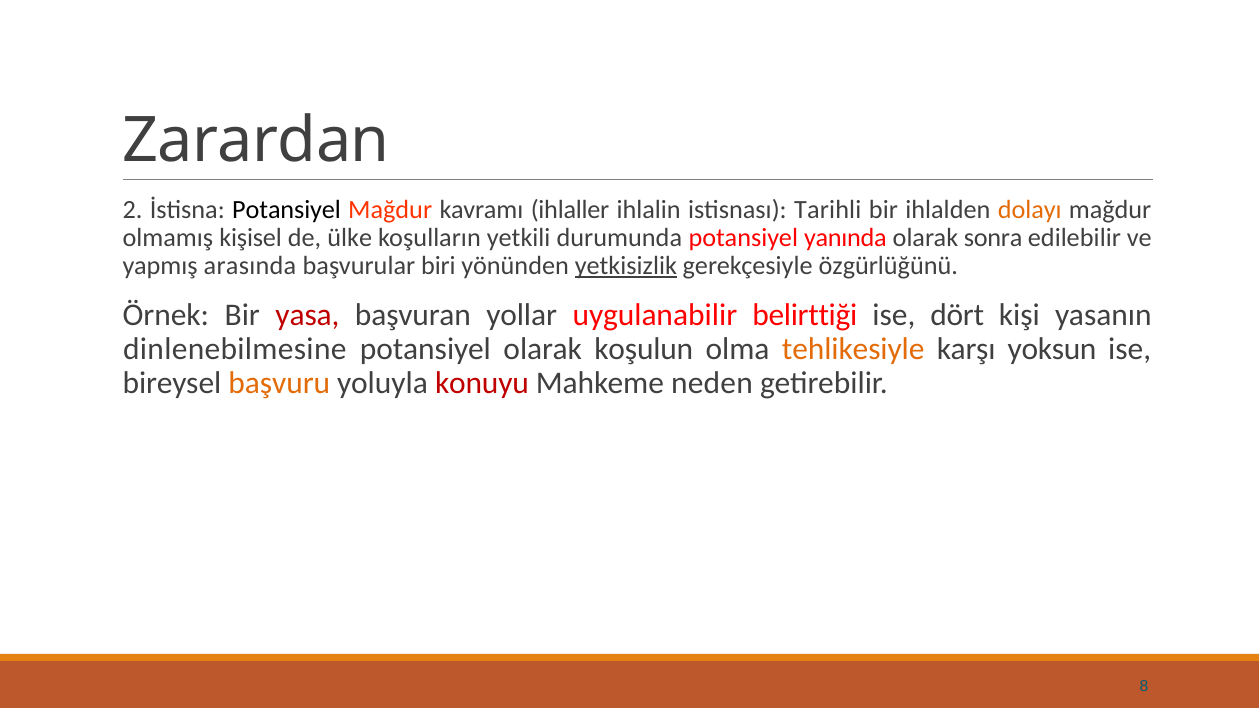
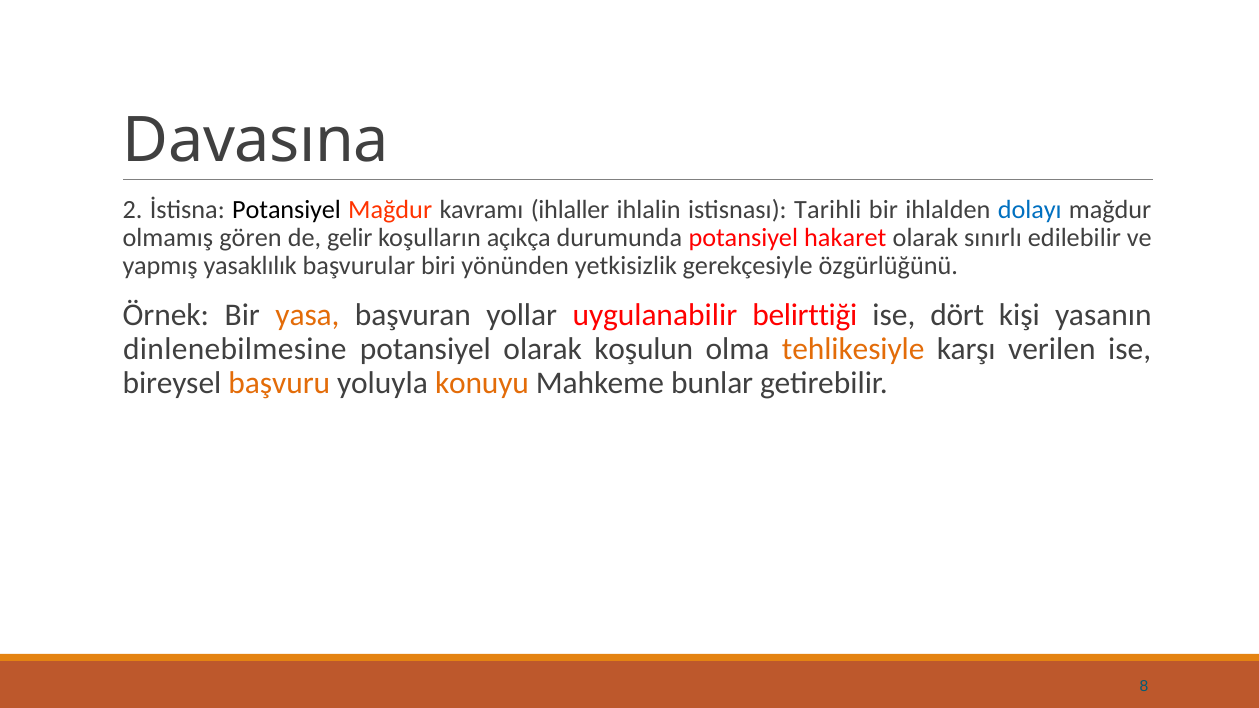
Zarardan: Zarardan -> Davasına
dolayı colour: orange -> blue
kişisel: kişisel -> gören
ülke: ülke -> gelir
yetkili: yetkili -> açıkça
yanında: yanında -> hakaret
sonra: sonra -> sınırlı
arasında: arasında -> yasaklılık
yetkisizlik underline: present -> none
yasa colour: red -> orange
yoksun: yoksun -> verilen
konuyu colour: red -> orange
neden: neden -> bunlar
